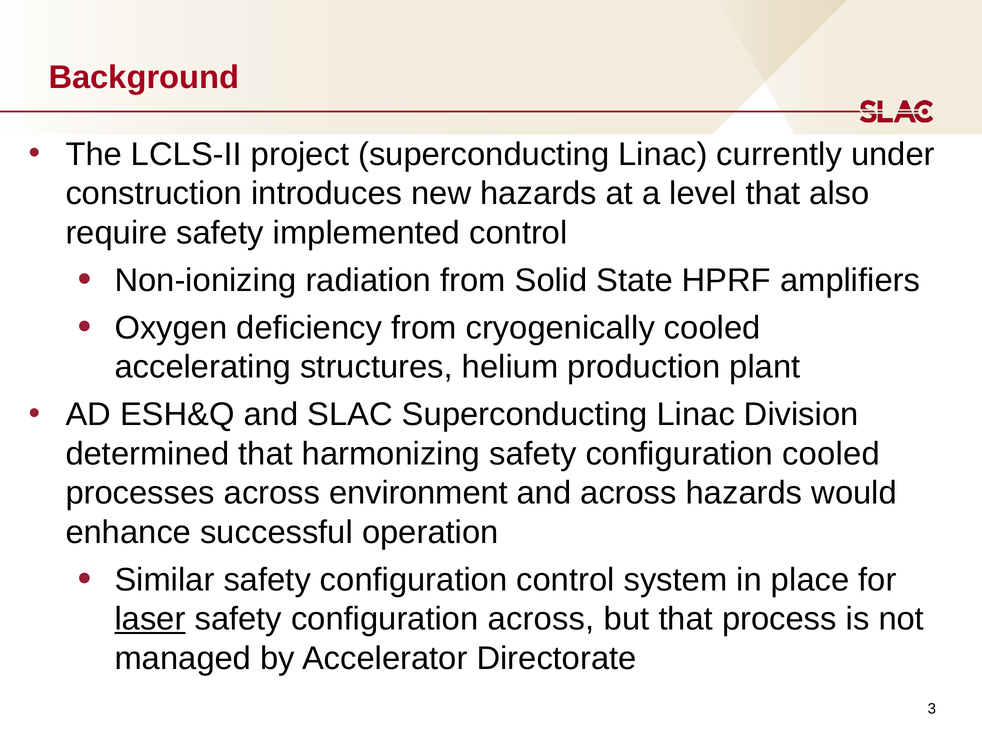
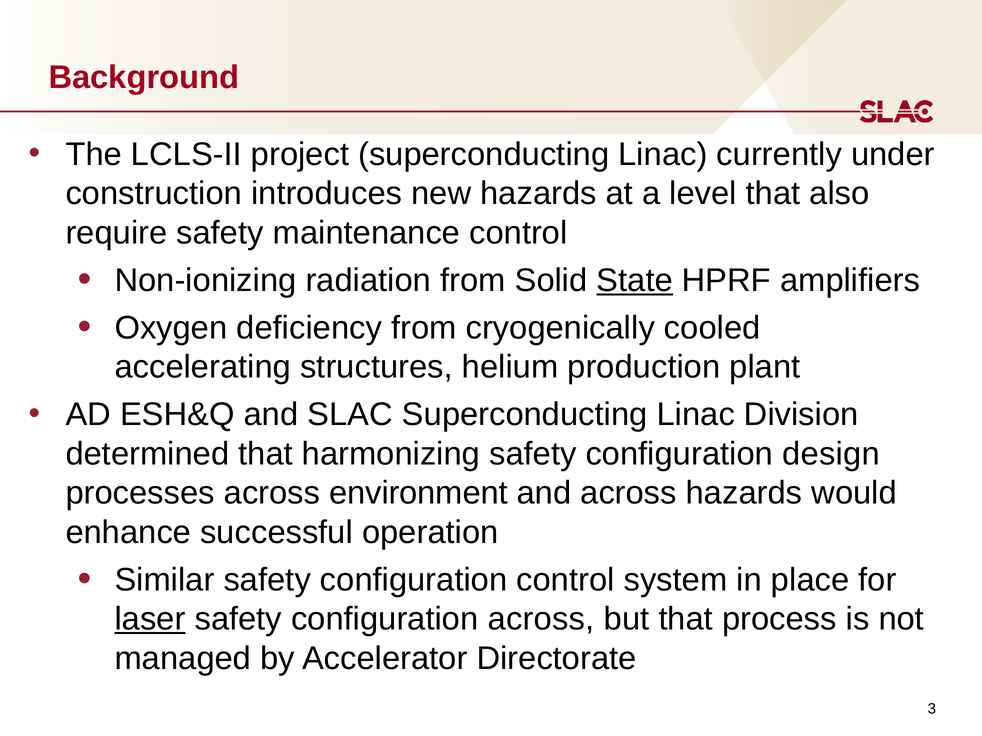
implemented: implemented -> maintenance
State underline: none -> present
configuration cooled: cooled -> design
